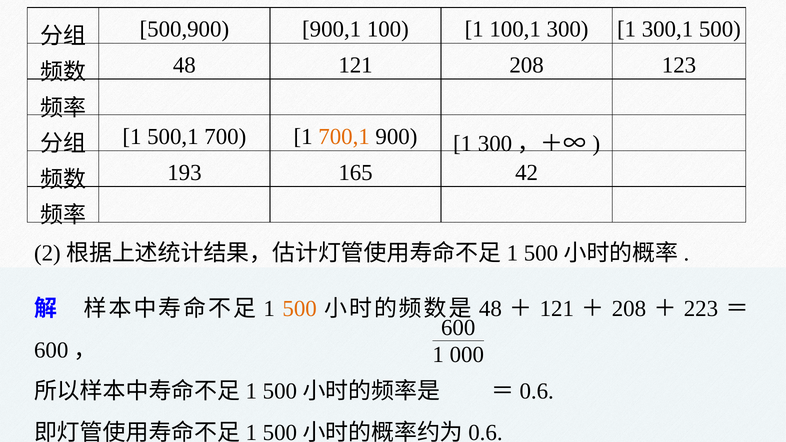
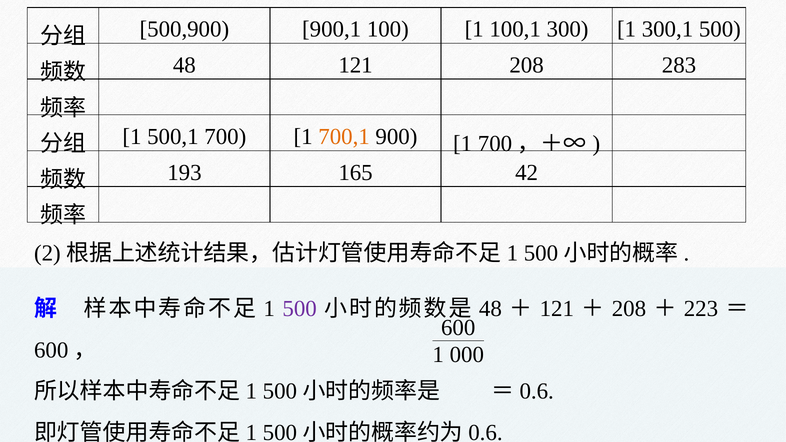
123: 123 -> 283
1 300: 300 -> 700
500 at (300, 309) colour: orange -> purple
